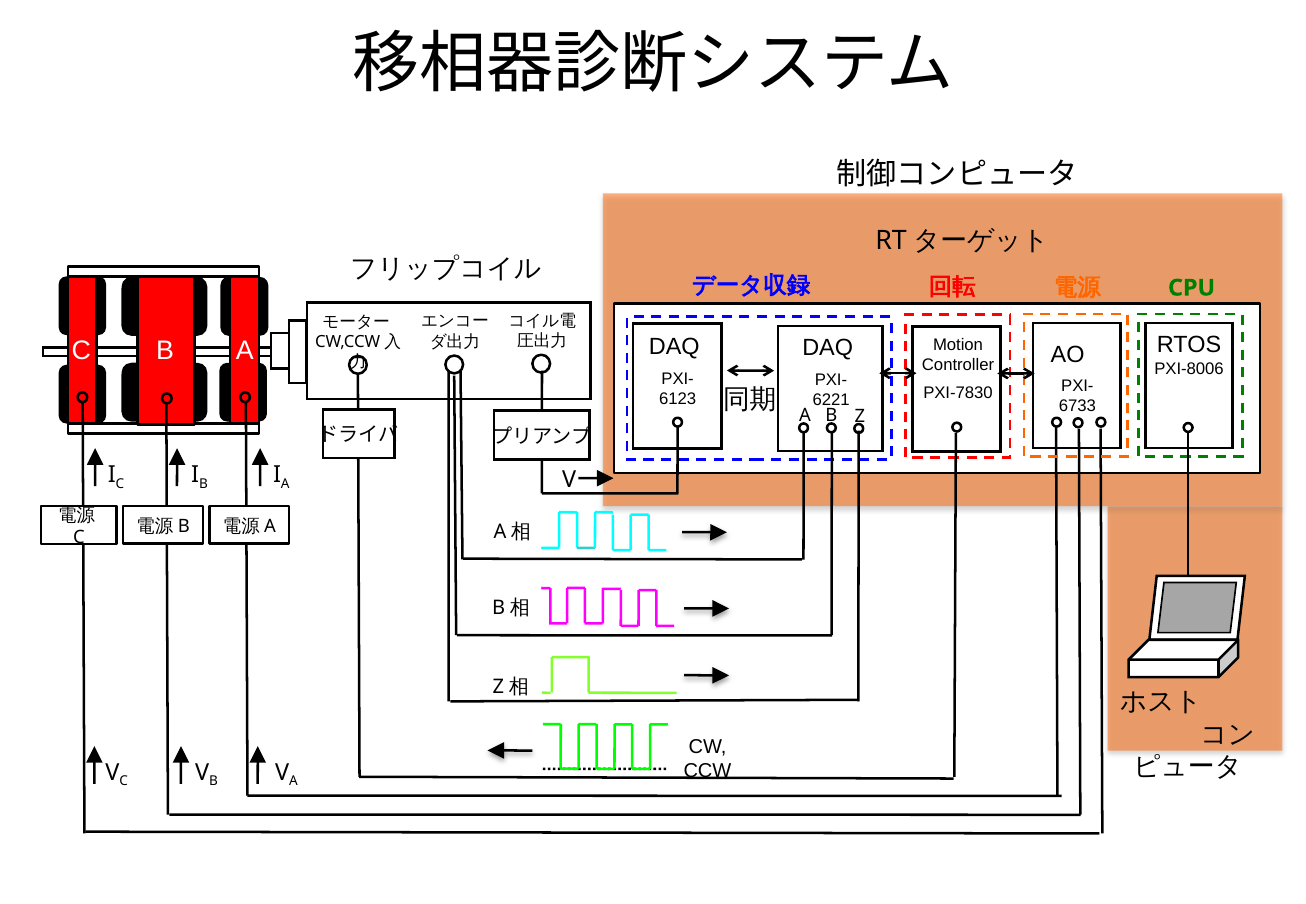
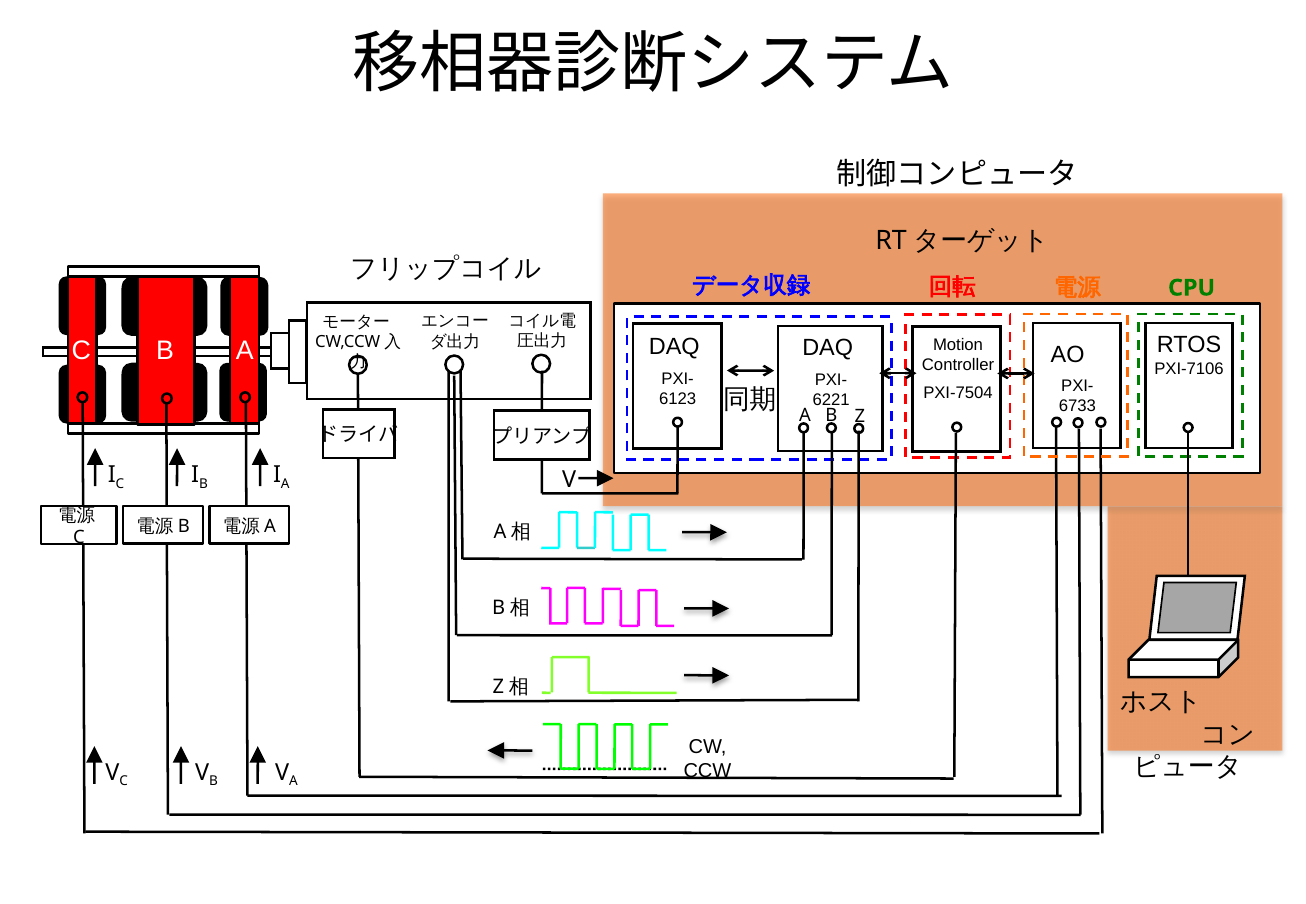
PXI-8006: PXI-8006 -> PXI-7106
PXI-7830: PXI-7830 -> PXI-7504
